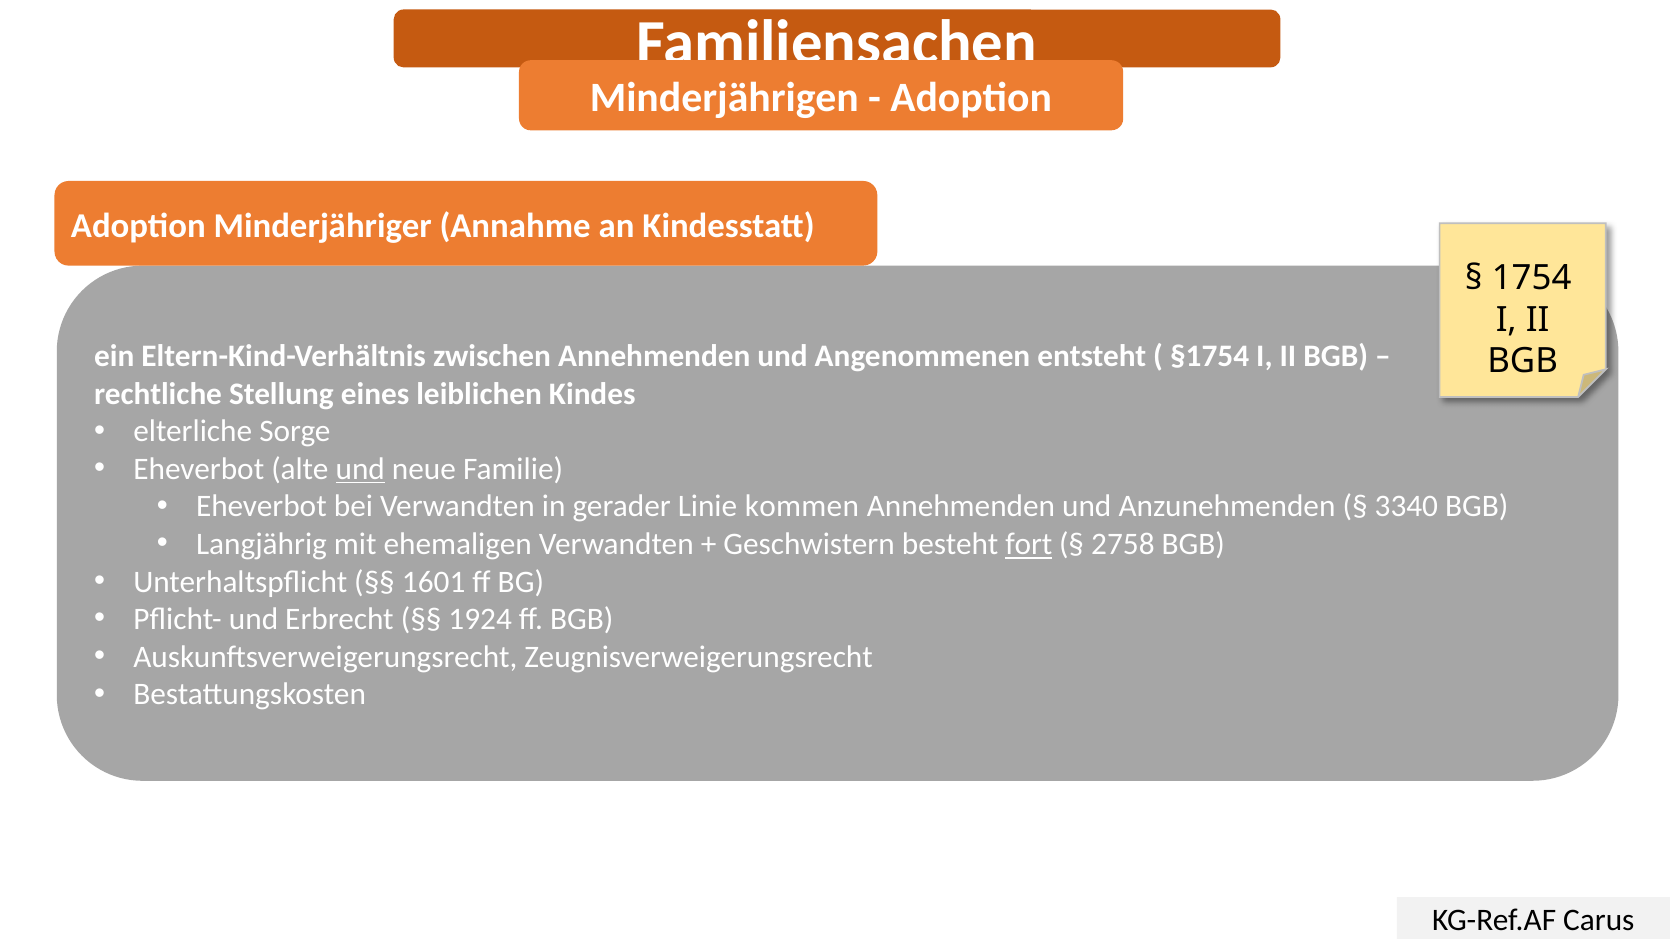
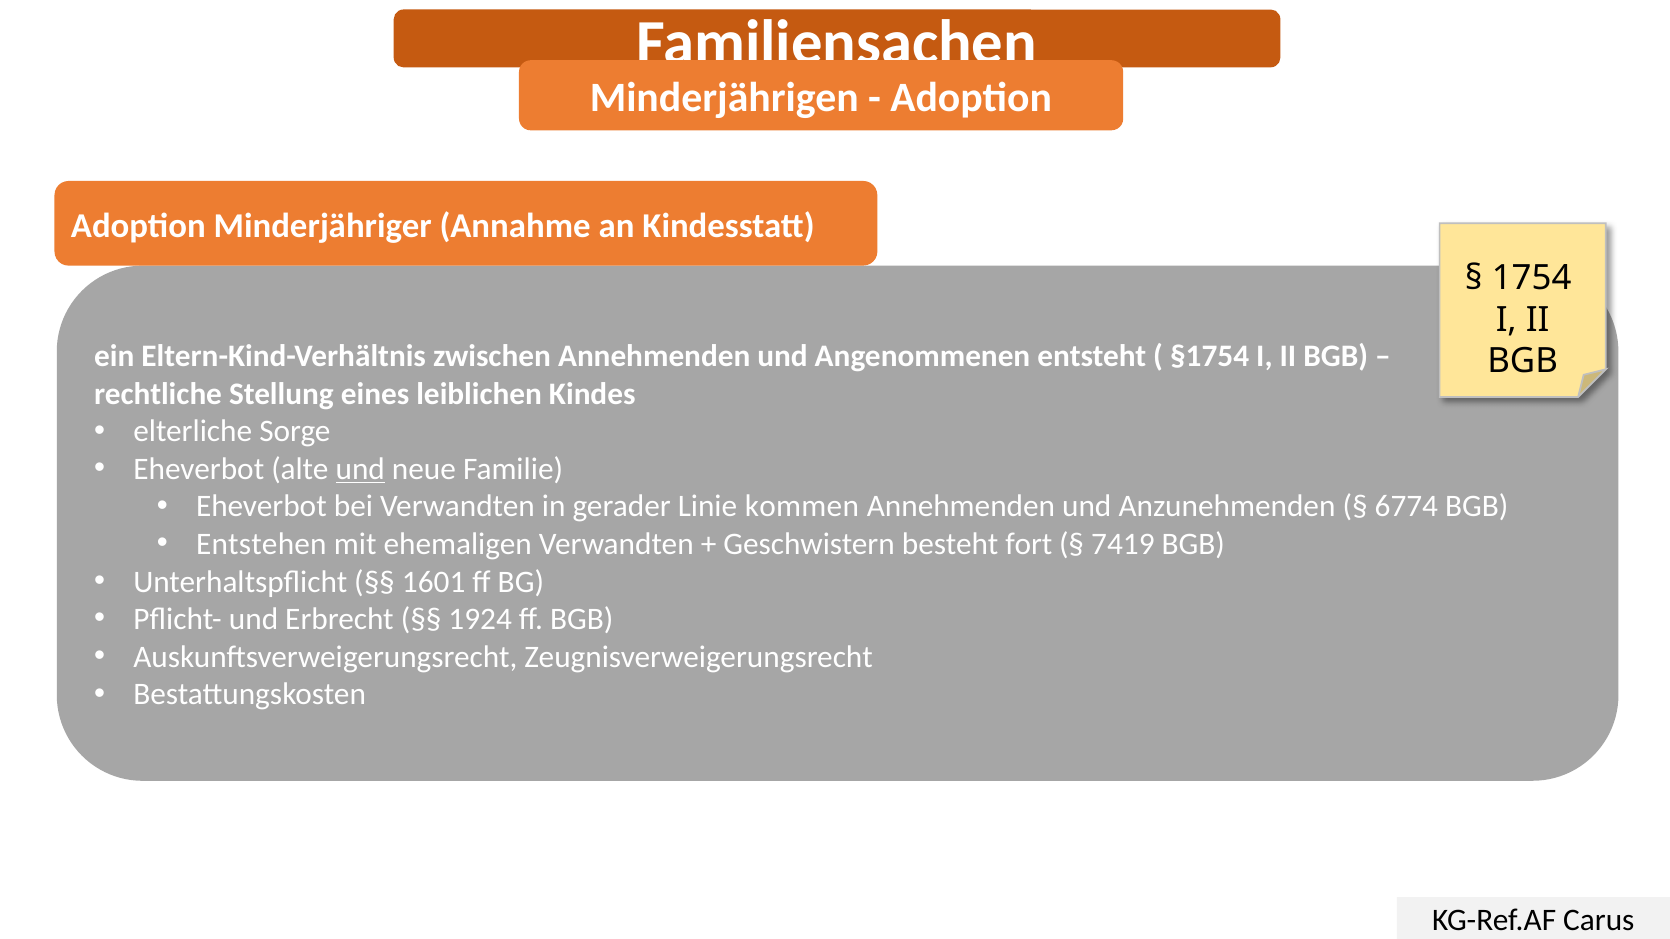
3340: 3340 -> 6774
Langjährig: Langjährig -> Entstehen
fort underline: present -> none
2758: 2758 -> 7419
